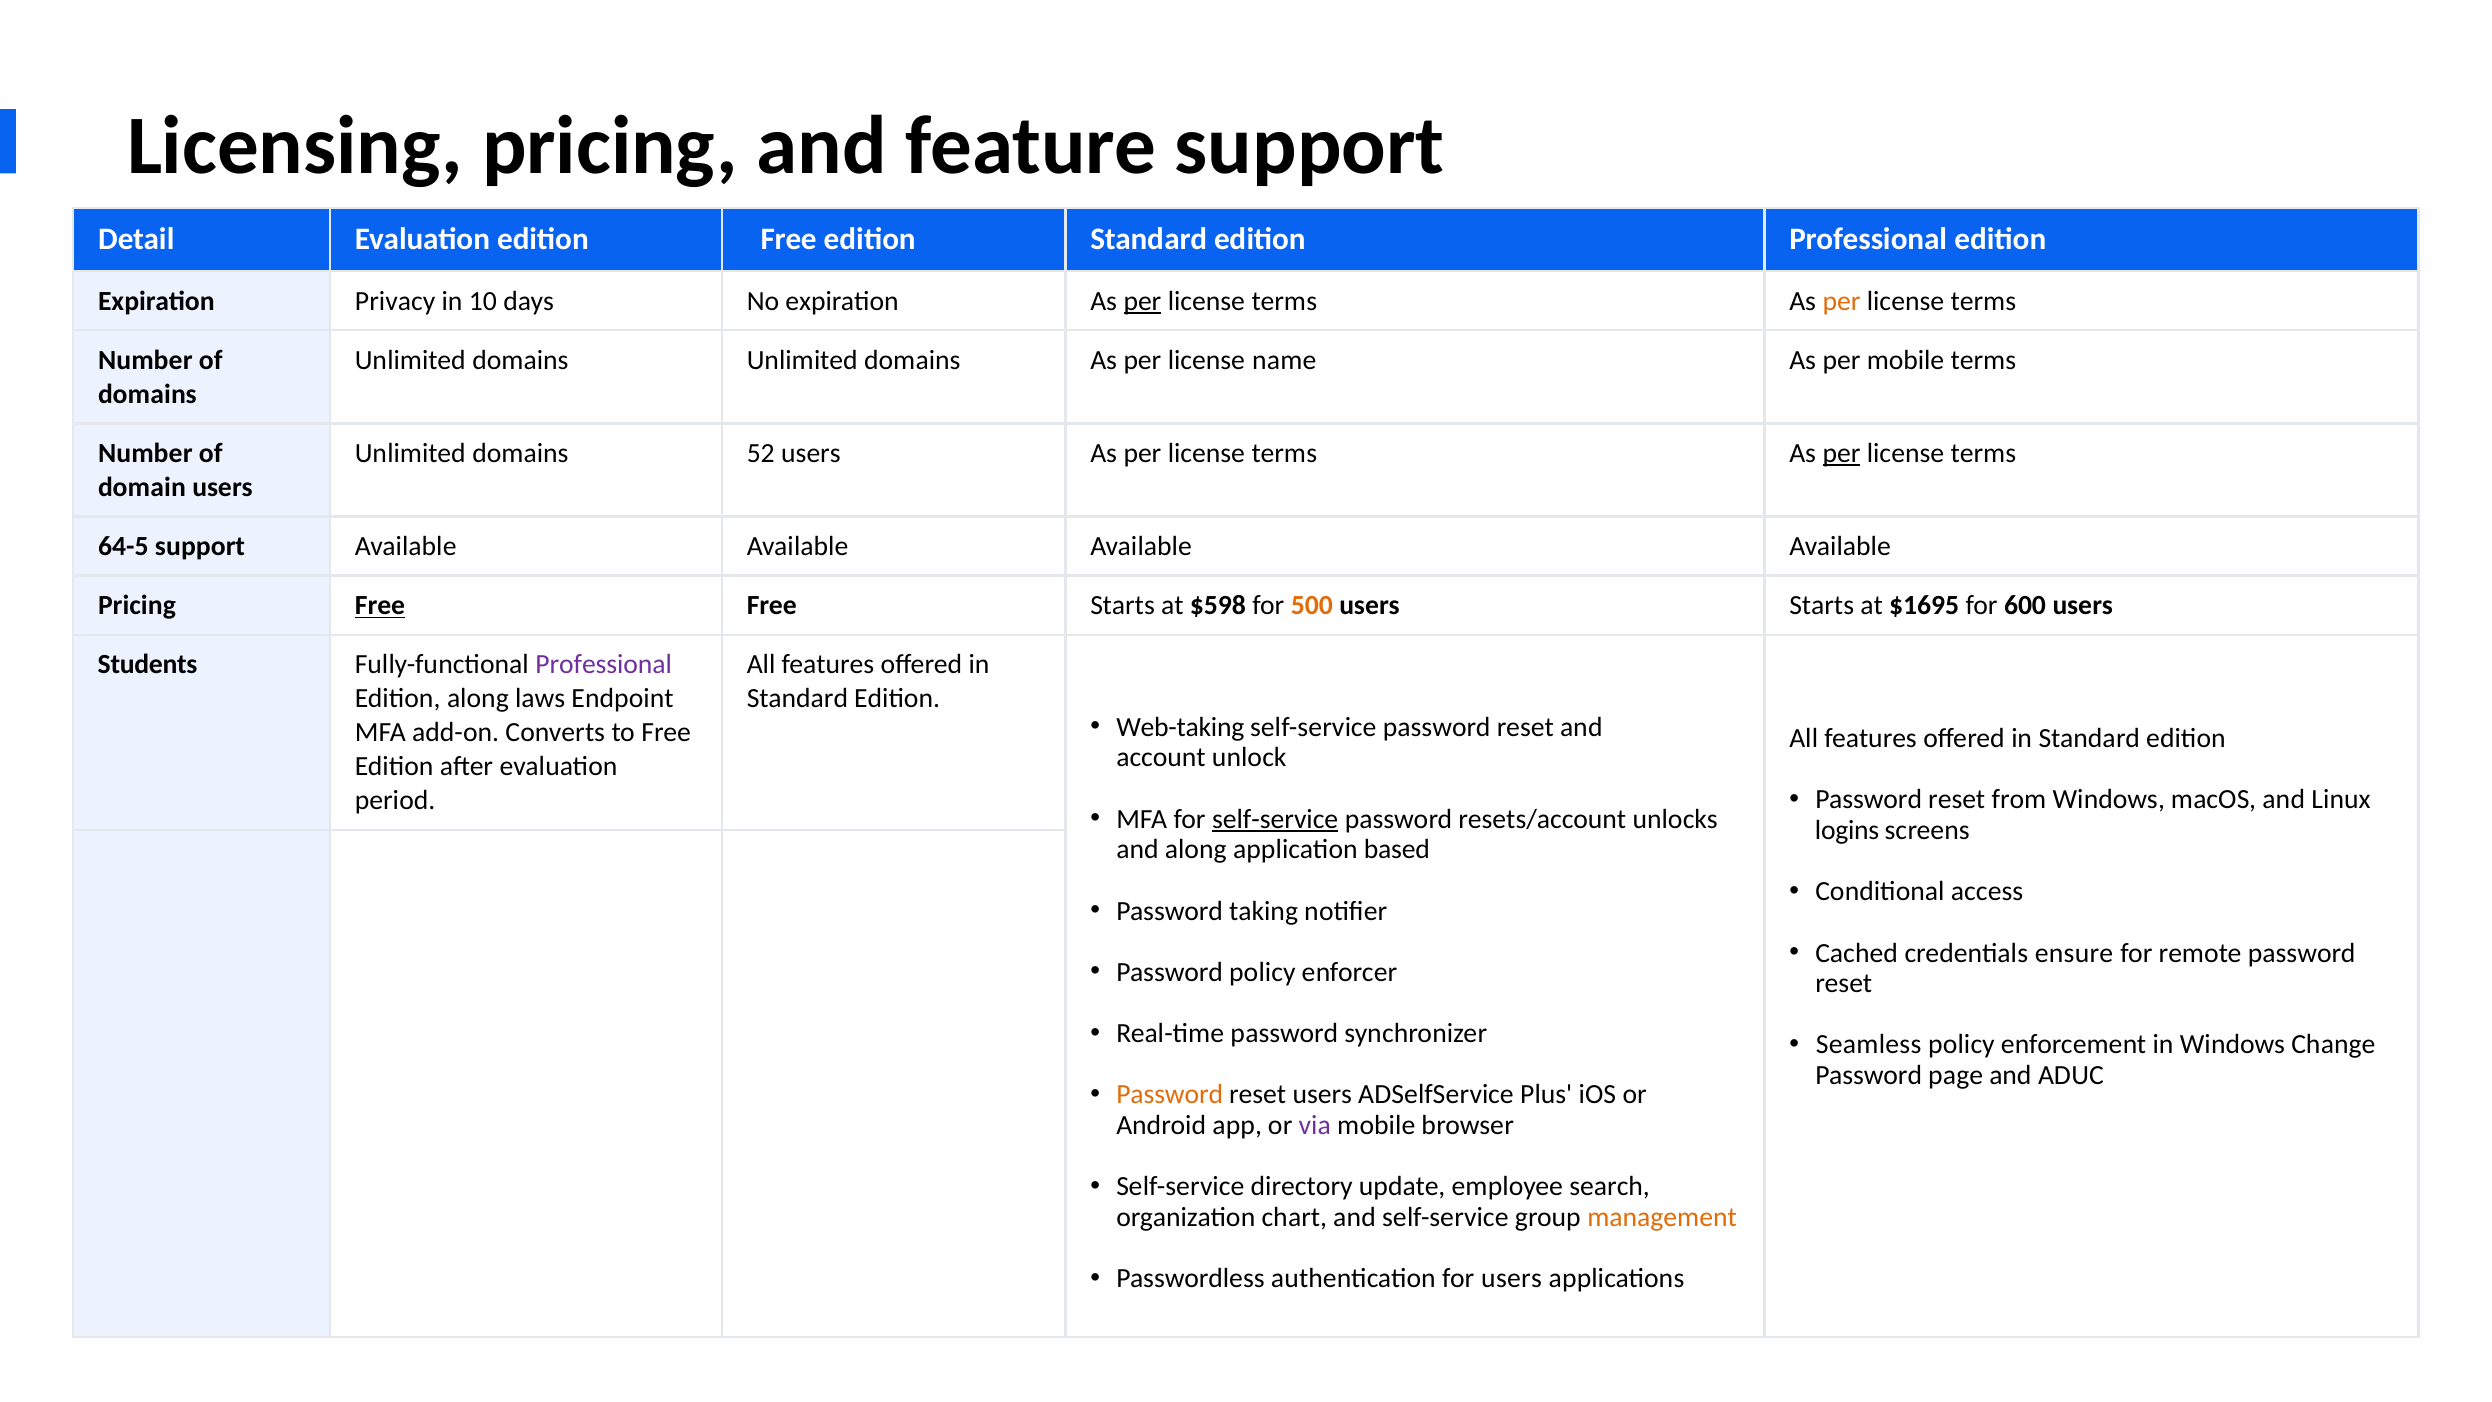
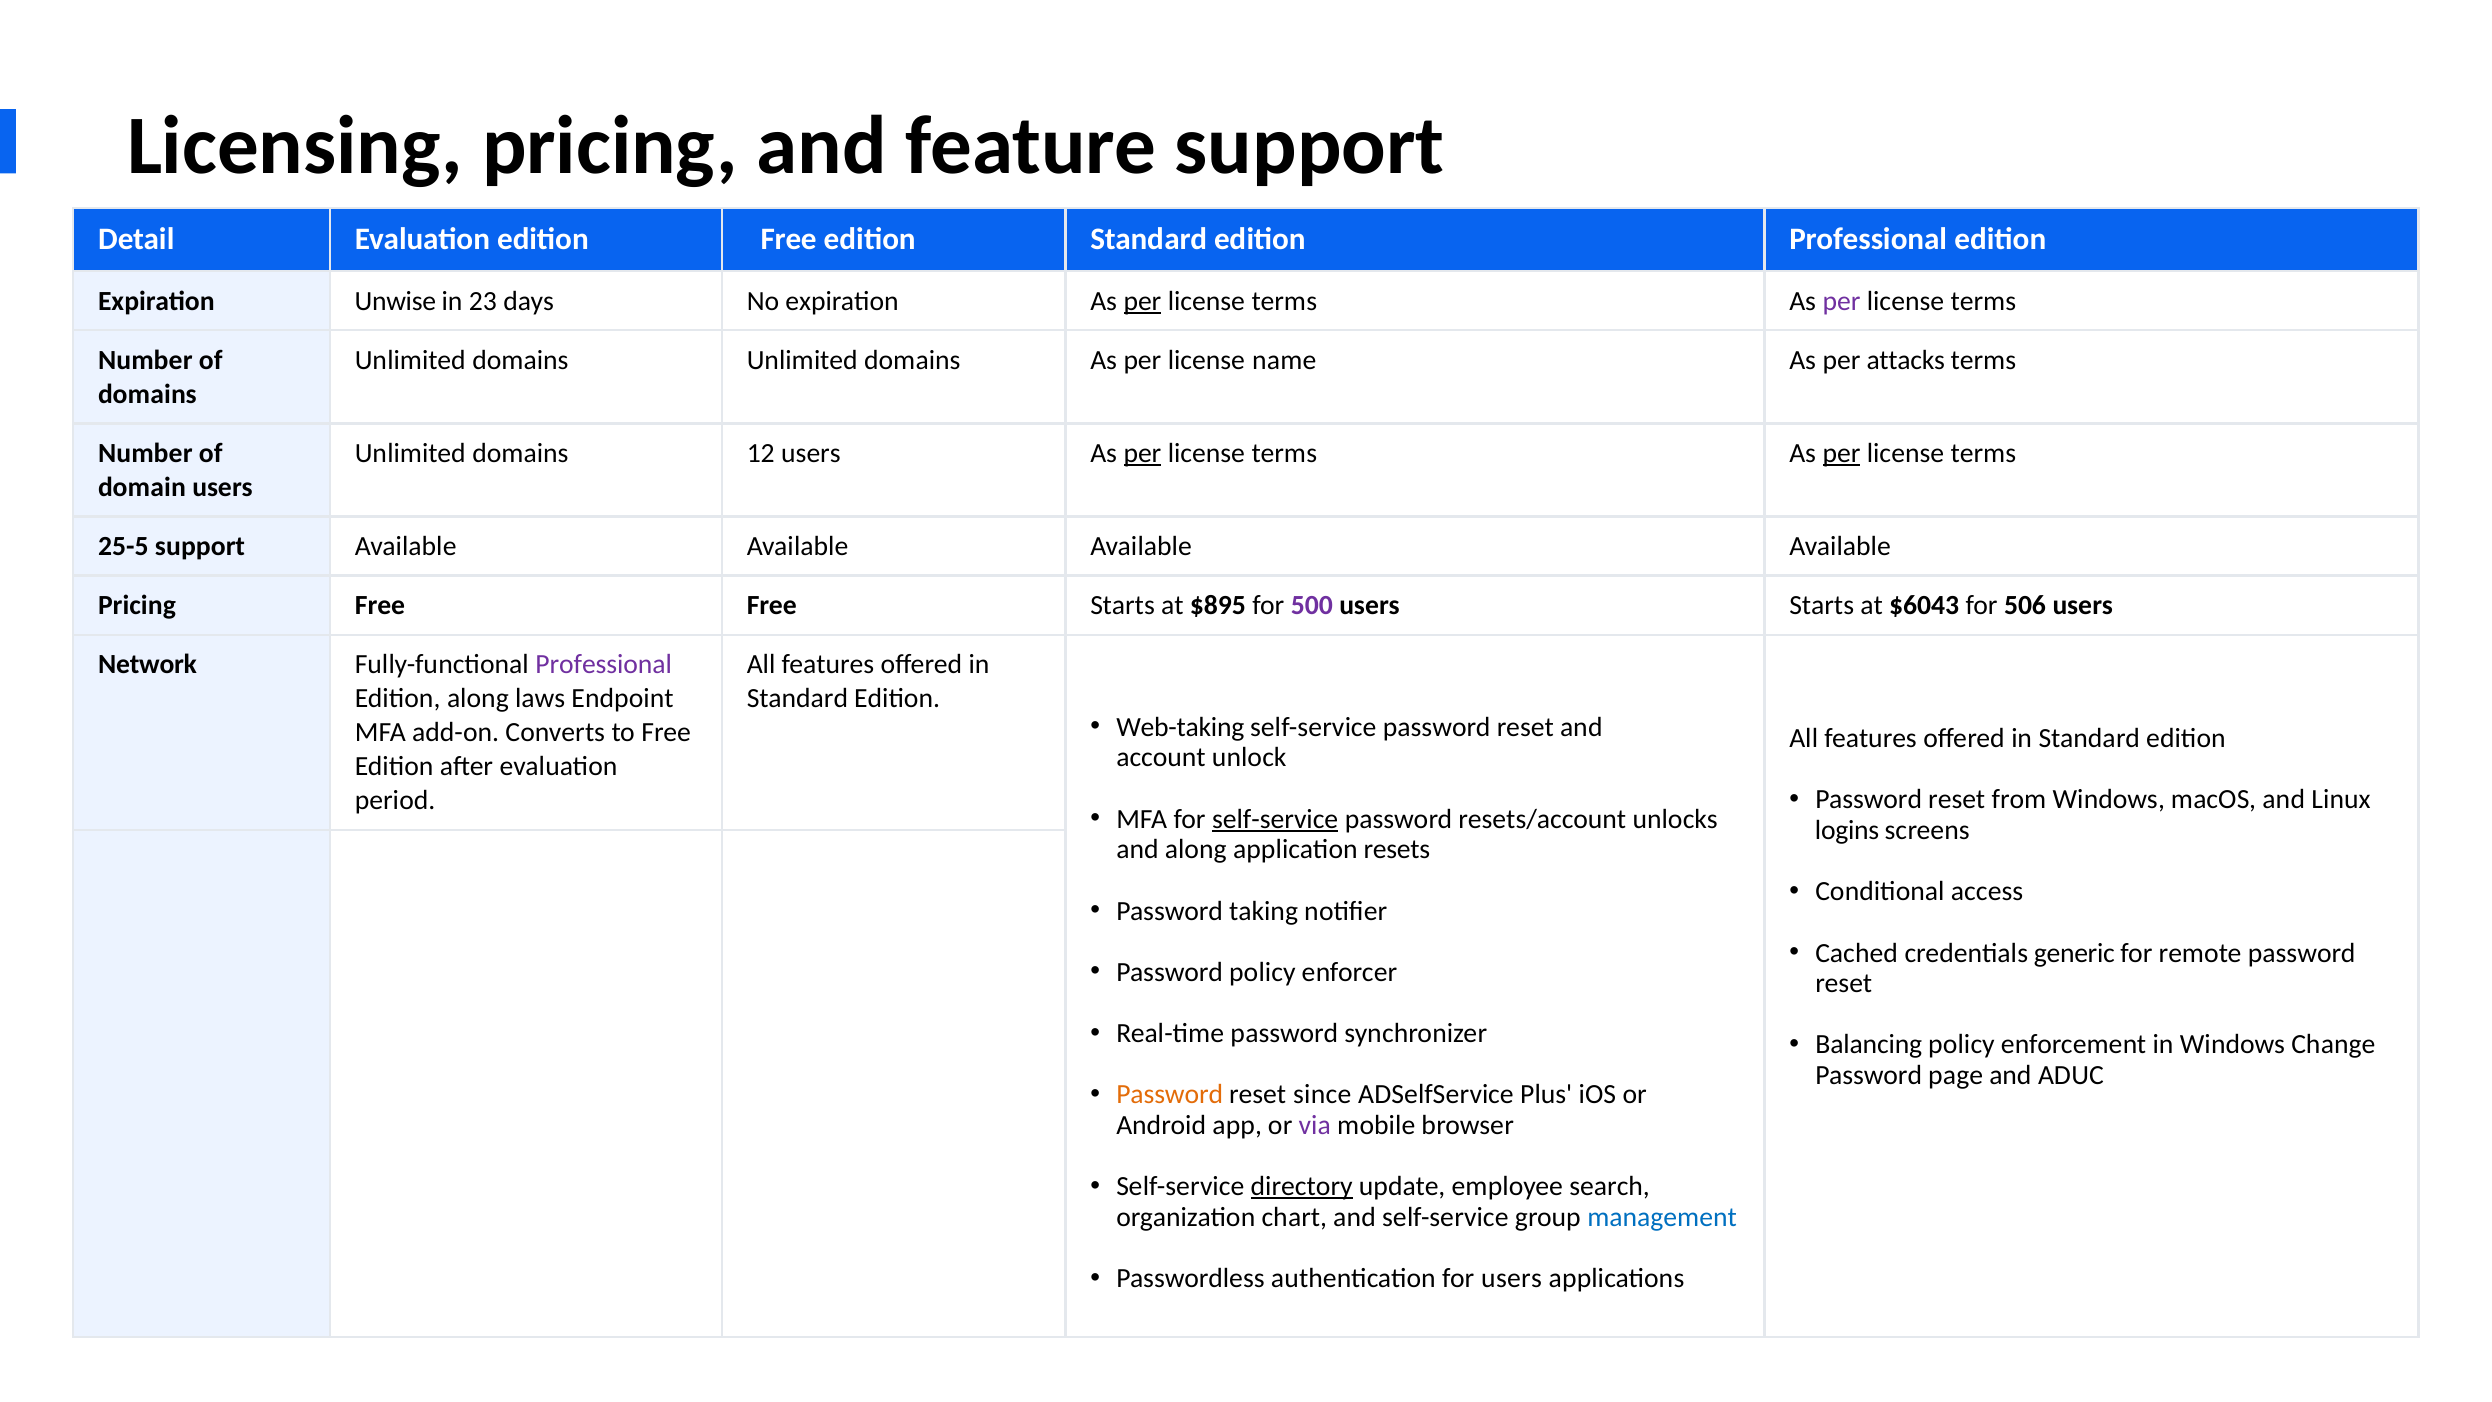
Privacy: Privacy -> Unwise
10: 10 -> 23
per at (1842, 301) colour: orange -> purple
per mobile: mobile -> attacks
52: 52 -> 12
per at (1142, 453) underline: none -> present
64-5: 64-5 -> 25-5
Free at (380, 605) underline: present -> none
$598: $598 -> $895
500 colour: orange -> purple
$1695: $1695 -> $6043
600: 600 -> 506
Students: Students -> Network
based: based -> resets
ensure: ensure -> generic
Seamless: Seamless -> Balancing
reset users: users -> since
directory underline: none -> present
management colour: orange -> blue
